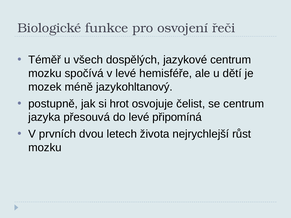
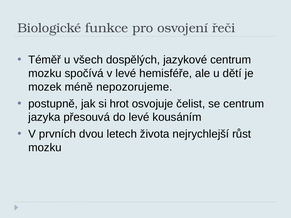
jazykohltanový: jazykohltanový -> nepozorujeme
připomíná: připomíná -> kousáním
